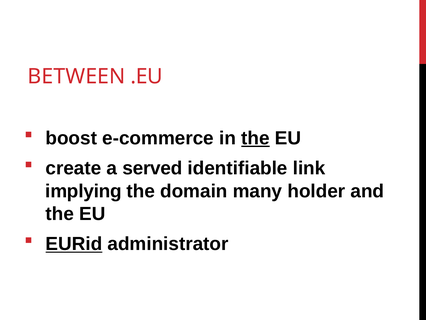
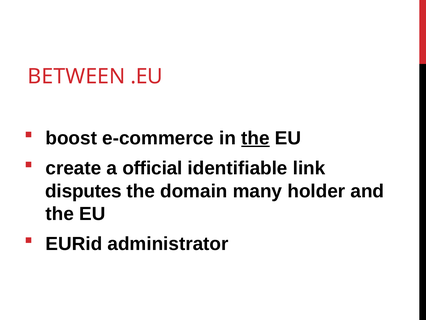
served: served -> official
implying: implying -> disputes
EURid underline: present -> none
